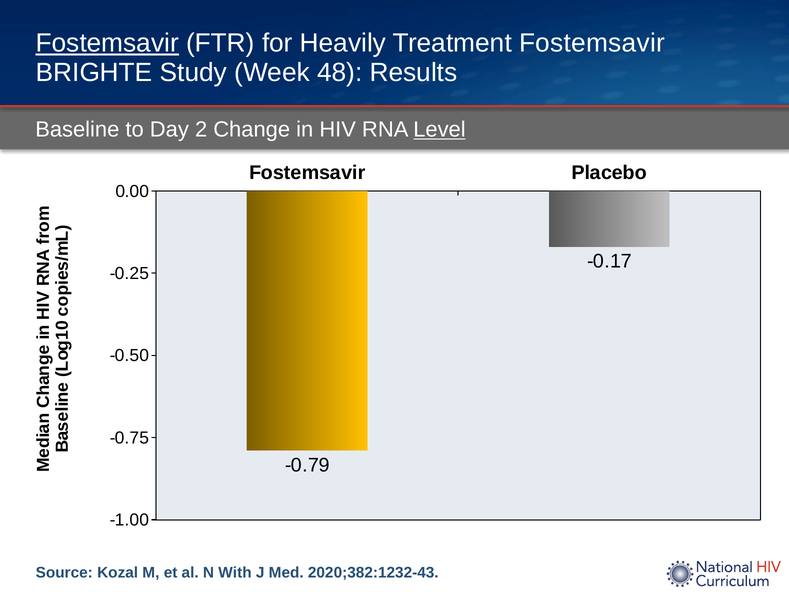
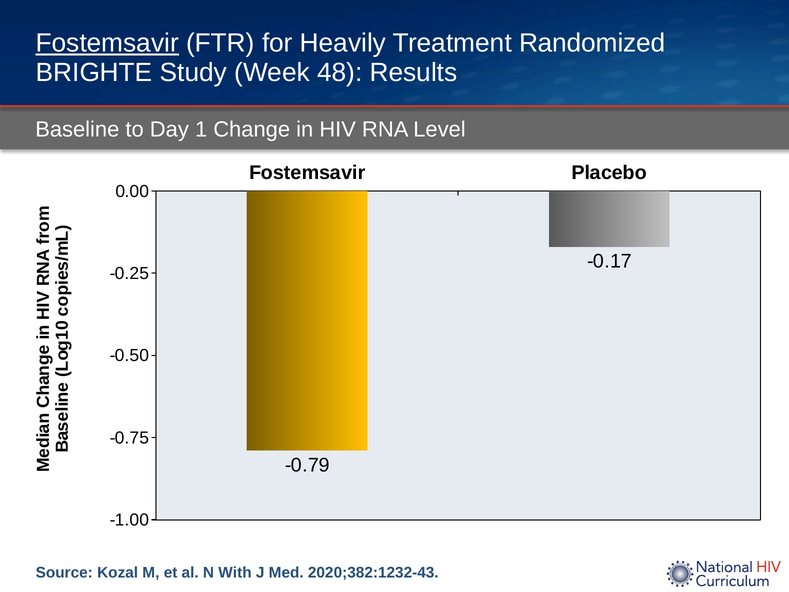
Treatment Fostemsavir: Fostemsavir -> Randomized
Day 2: 2 -> 1
Level underline: present -> none
